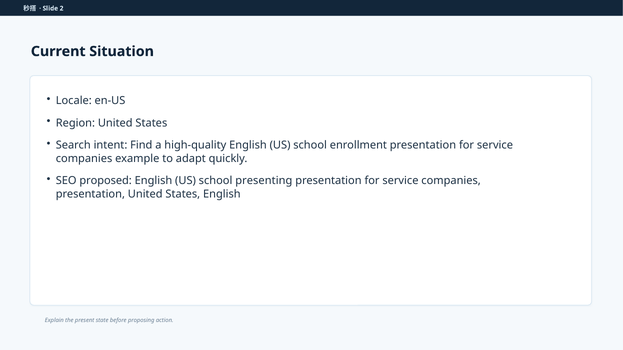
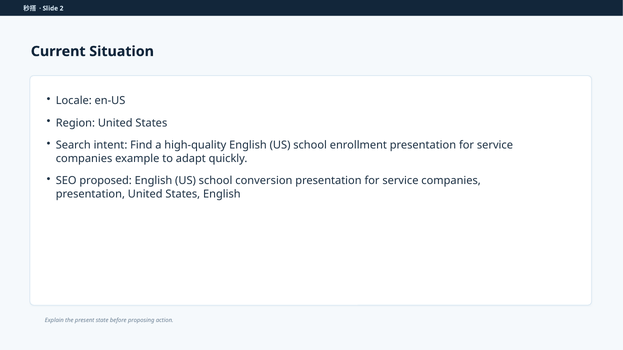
presenting: presenting -> conversion
